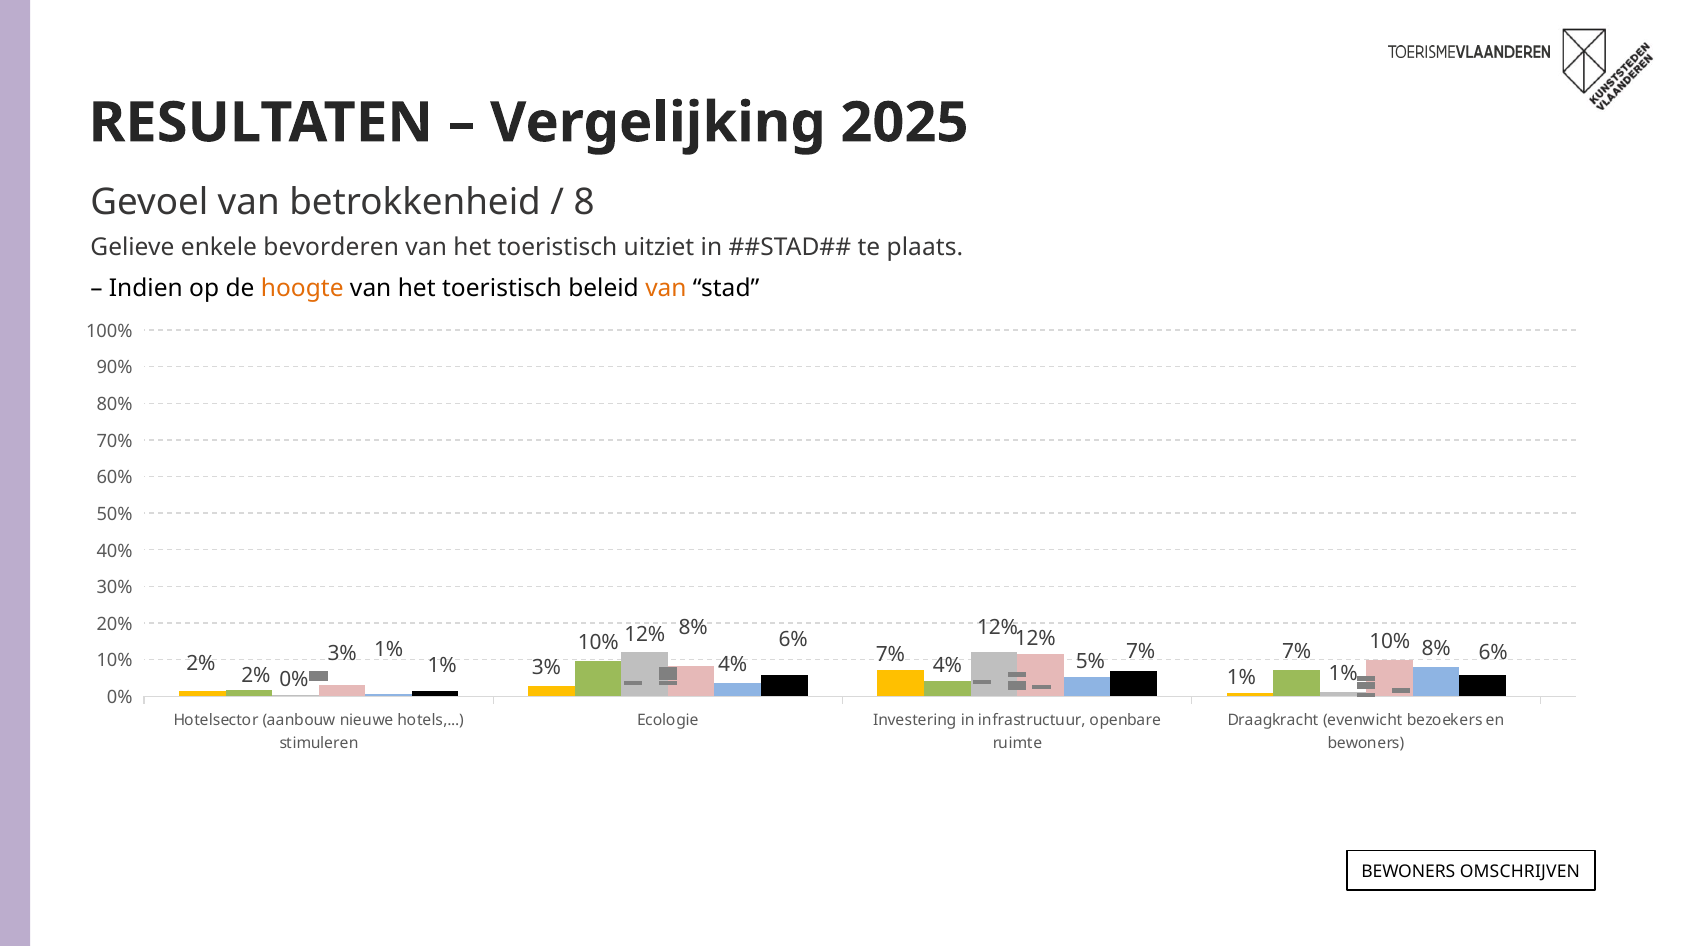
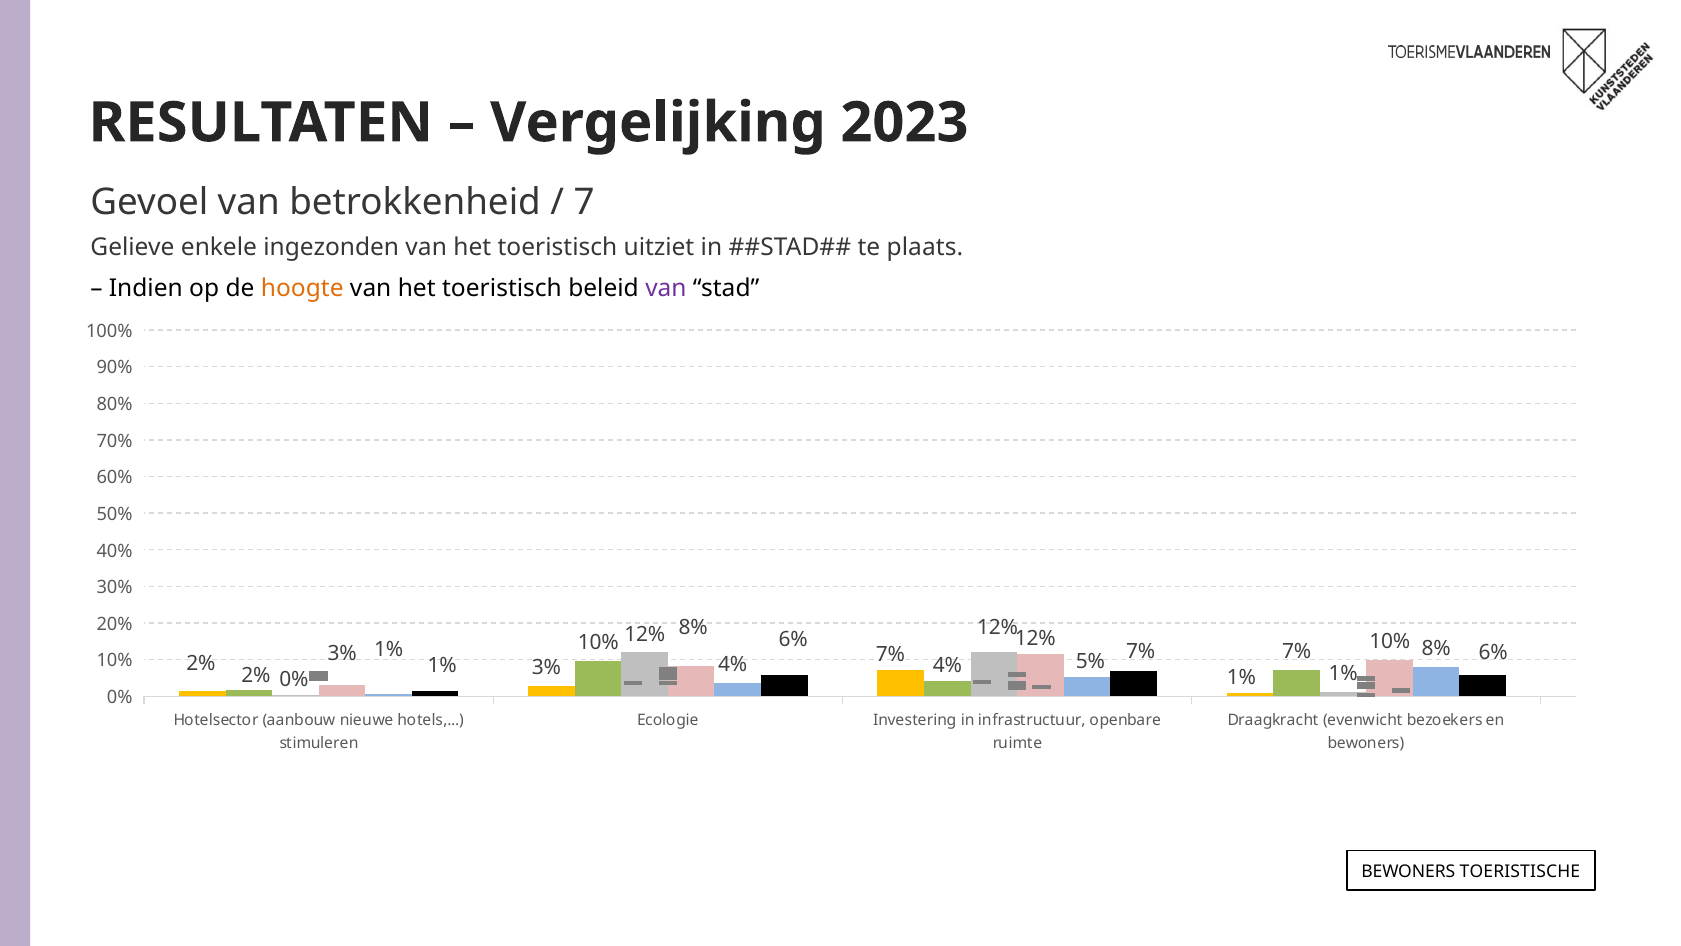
2025: 2025 -> 2023
8: 8 -> 7
bevorderen: bevorderen -> ingezonden
van at (666, 288) colour: orange -> purple
OMSCHRIJVEN: OMSCHRIJVEN -> TOERISTISCHE
